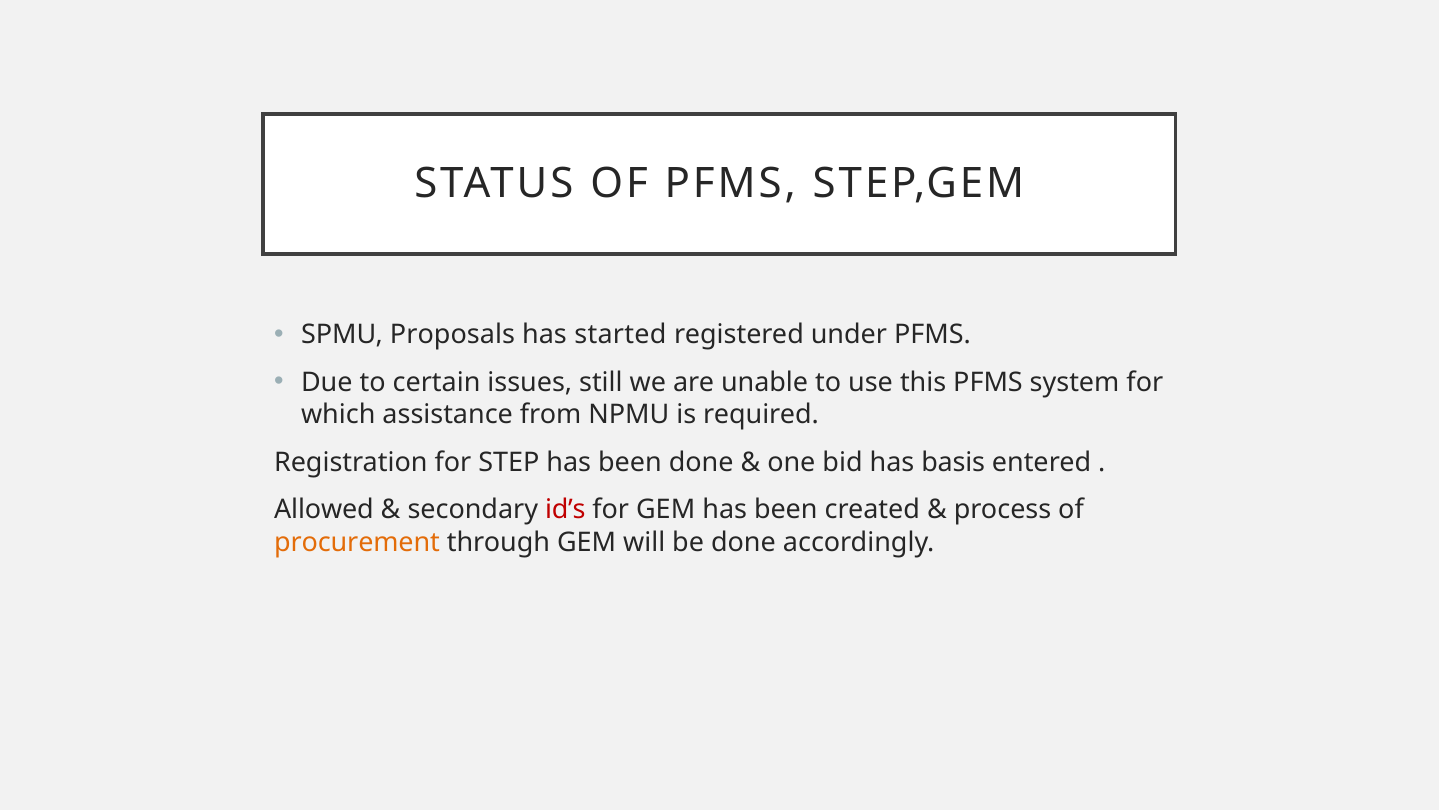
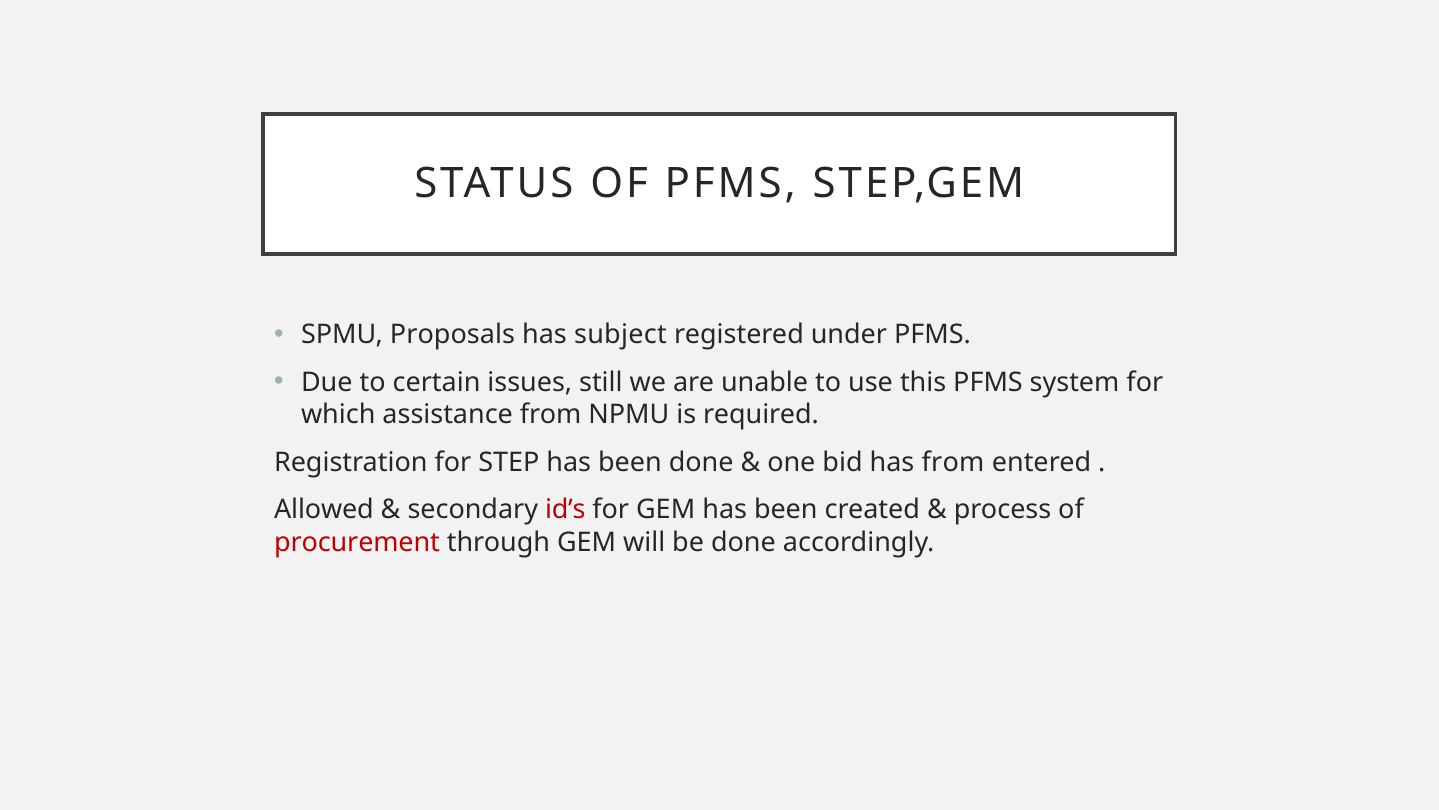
started: started -> subject
has basis: basis -> from
procurement colour: orange -> red
